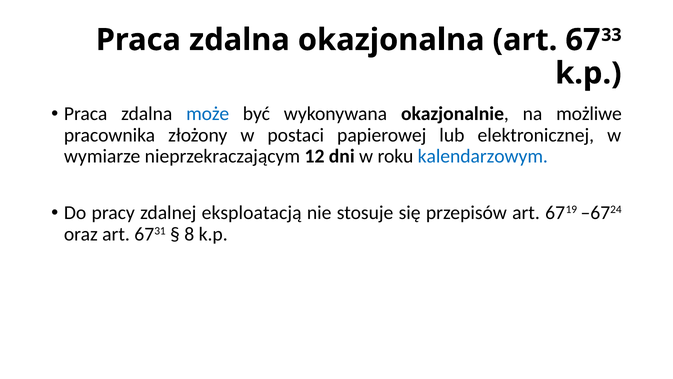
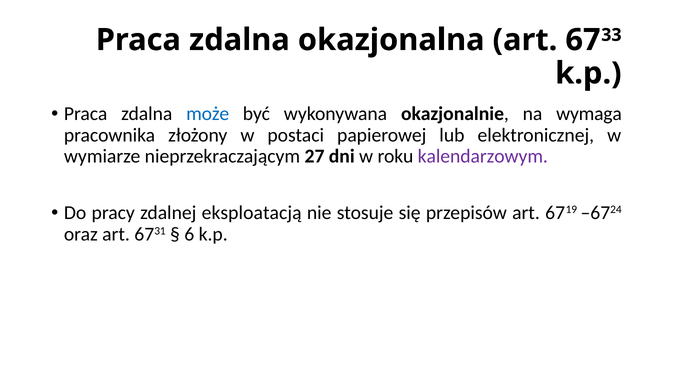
możliwe: możliwe -> wymaga
12: 12 -> 27
kalendarzowym colour: blue -> purple
8: 8 -> 6
